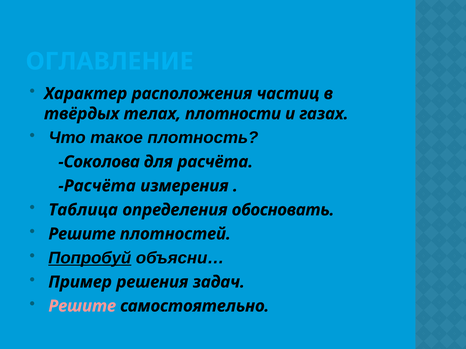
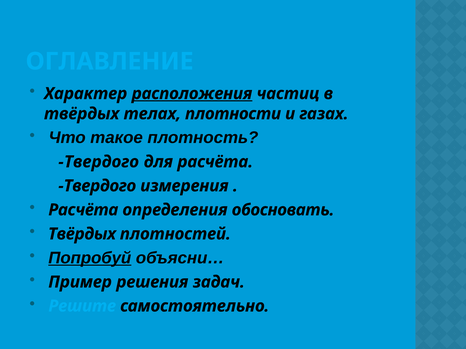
расположения underline: none -> present
Соколова at (102, 162): Соколова -> Твердого
Расчёта at (100, 186): Расчёта -> Твердого
Таблица at (83, 210): Таблица -> Расчёта
Решите at (82, 234): Решите -> Твёрдых
Решите at (82, 306) colour: pink -> light blue
